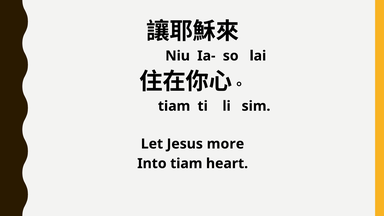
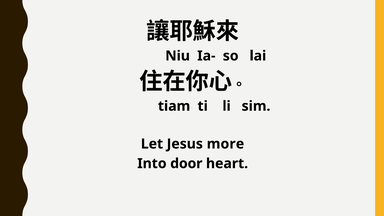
Into tiam: tiam -> door
